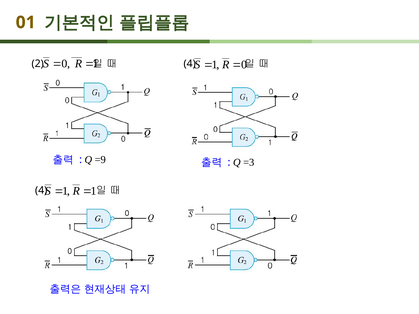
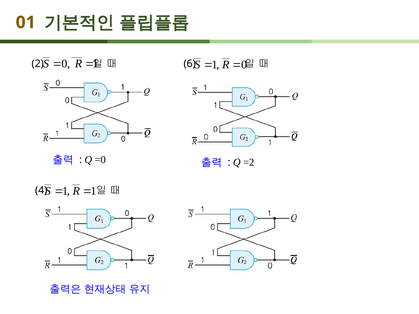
4 at (190, 64): 4 -> 6
=9: =9 -> =0
=3: =3 -> =2
